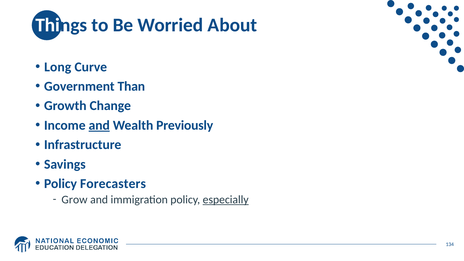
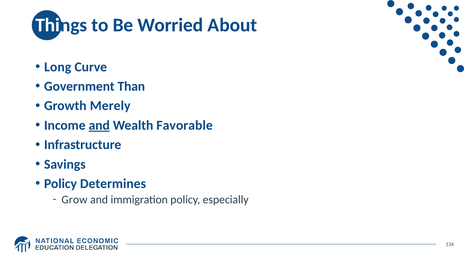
Change: Change -> Merely
Previously: Previously -> Favorable
Forecasters: Forecasters -> Determines
especially underline: present -> none
